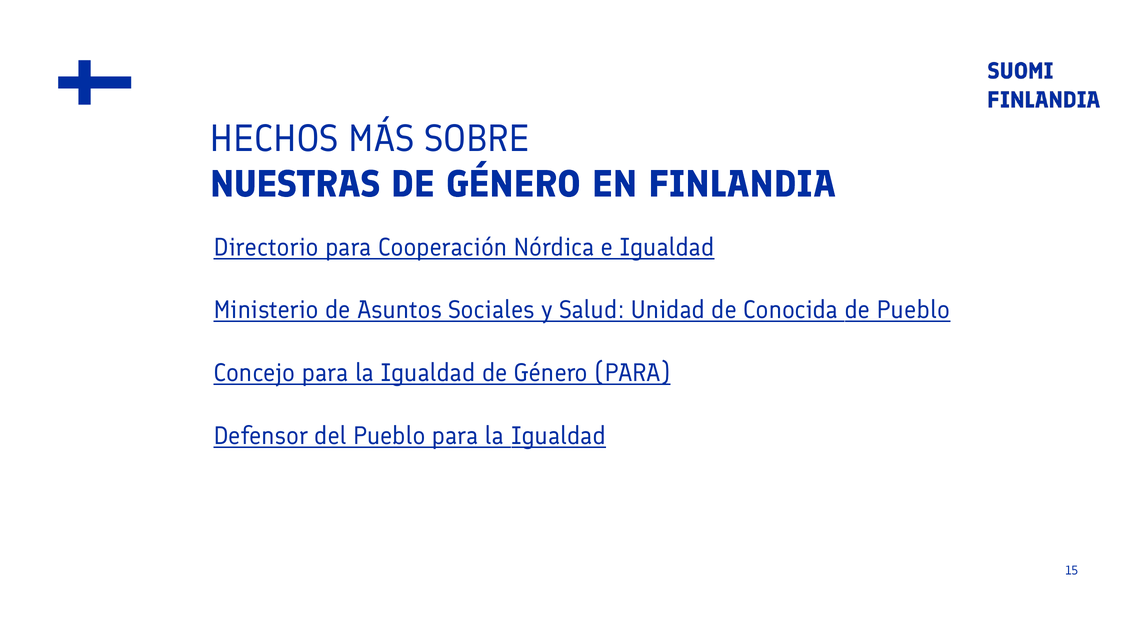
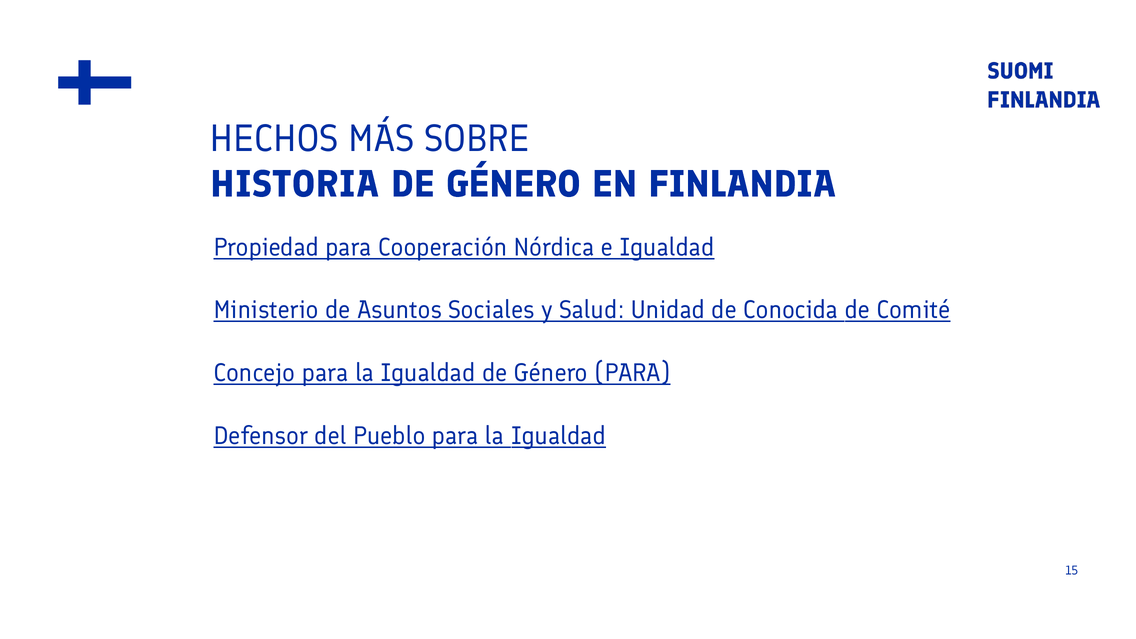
NUESTRAS: NUESTRAS -> HISTORIA
Directorio: Directorio -> Propiedad
de Pueblo: Pueblo -> Comité
